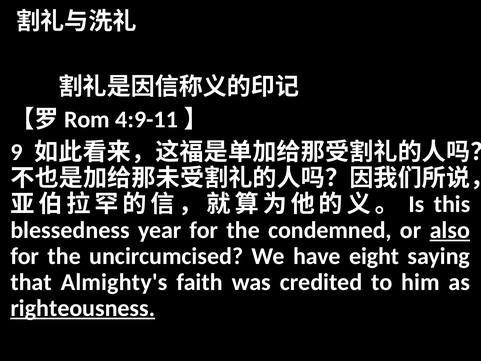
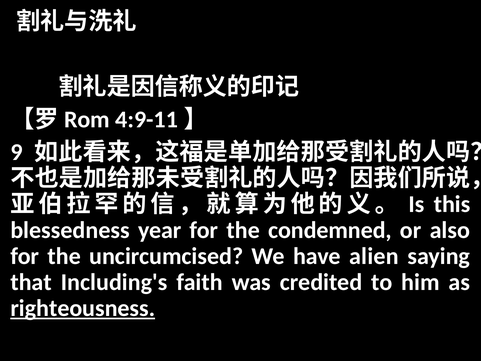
also underline: present -> none
eight: eight -> alien
Almighty's: Almighty's -> Including's
